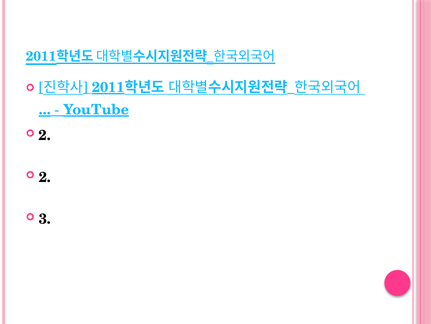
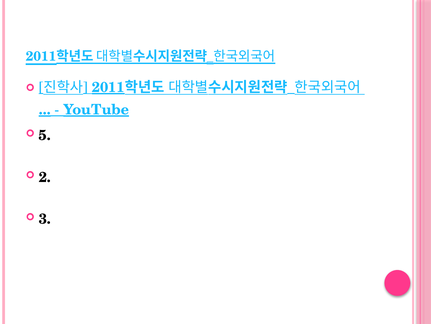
2 at (45, 135): 2 -> 5
